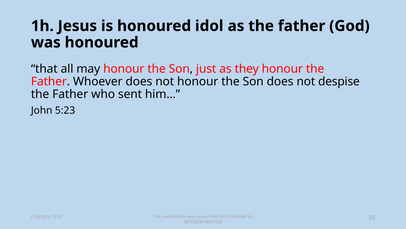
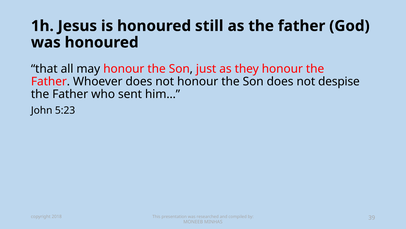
idol: idol -> still
